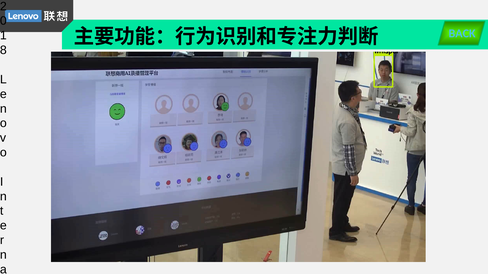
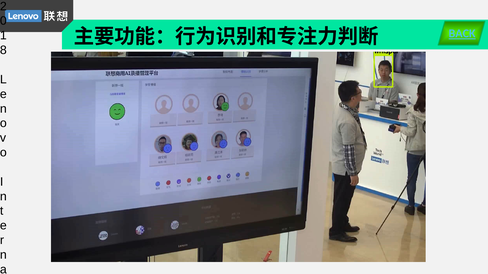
BACK underline: none -> present
